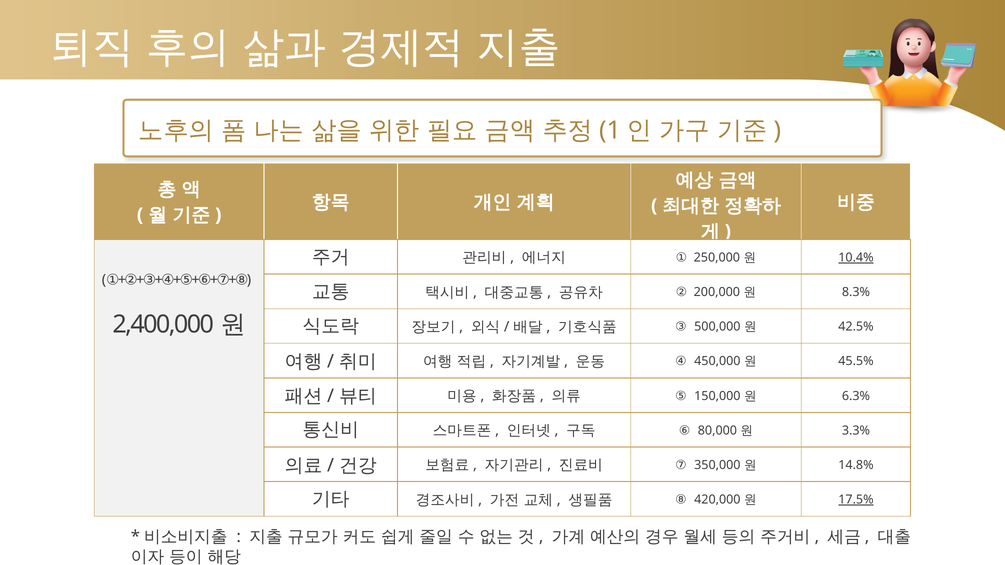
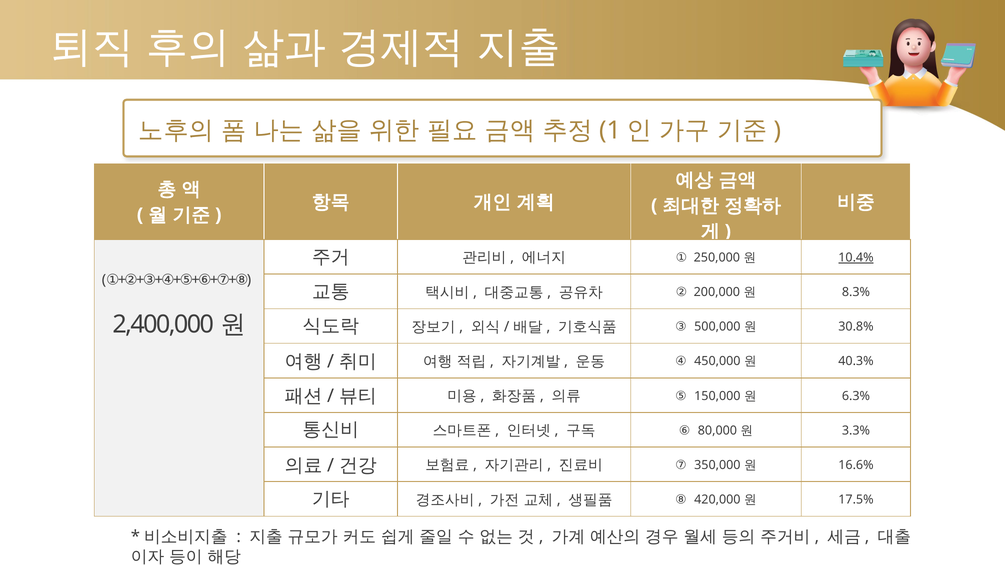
42.5%: 42.5% -> 30.8%
45.5%: 45.5% -> 40.3%
14.8%: 14.8% -> 16.6%
17.5% underline: present -> none
